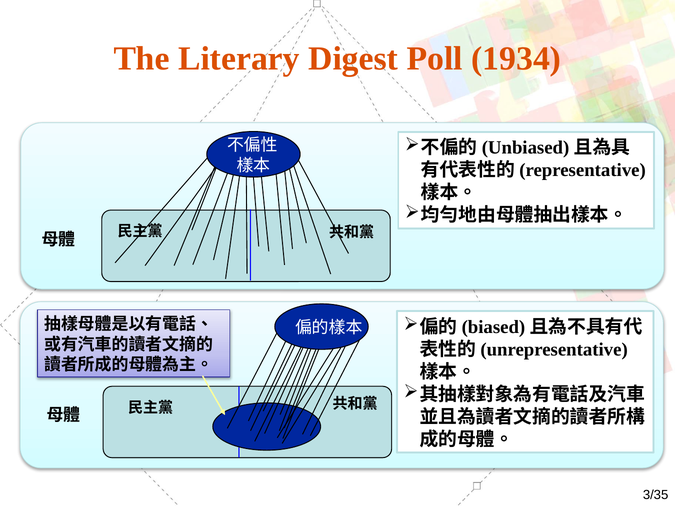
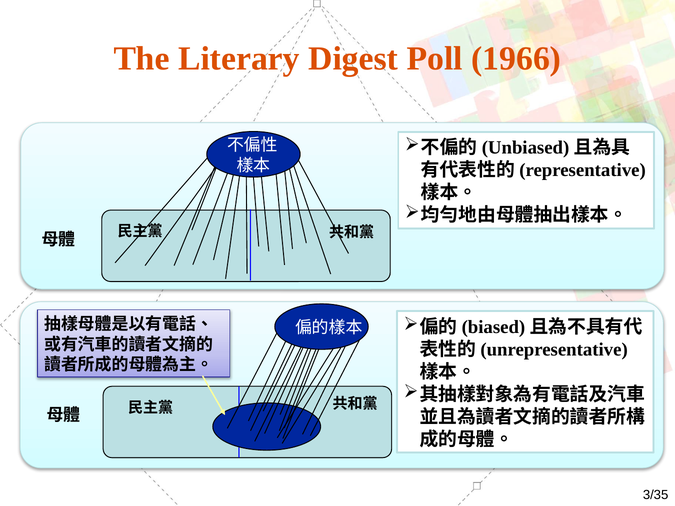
1934: 1934 -> 1966
